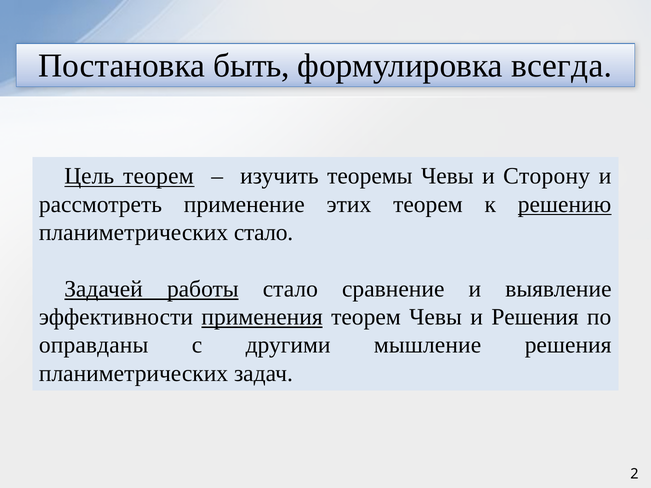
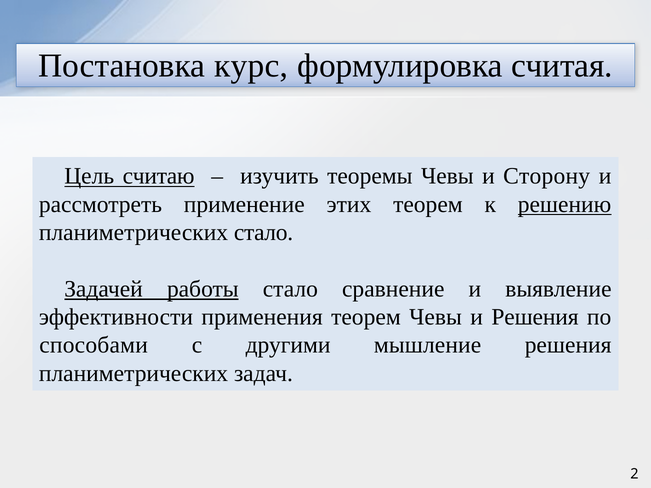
быть: быть -> курс
всегда: всегда -> считая
Цель теорем: теорем -> считаю
применения underline: present -> none
оправданы: оправданы -> способами
